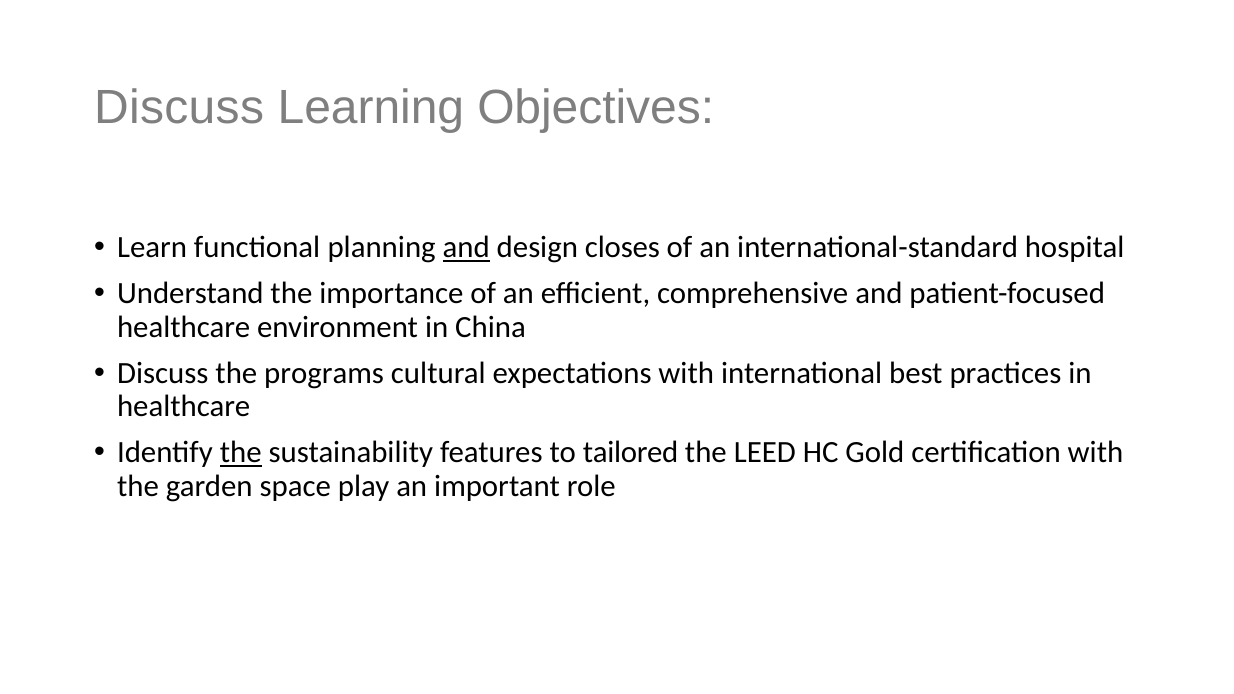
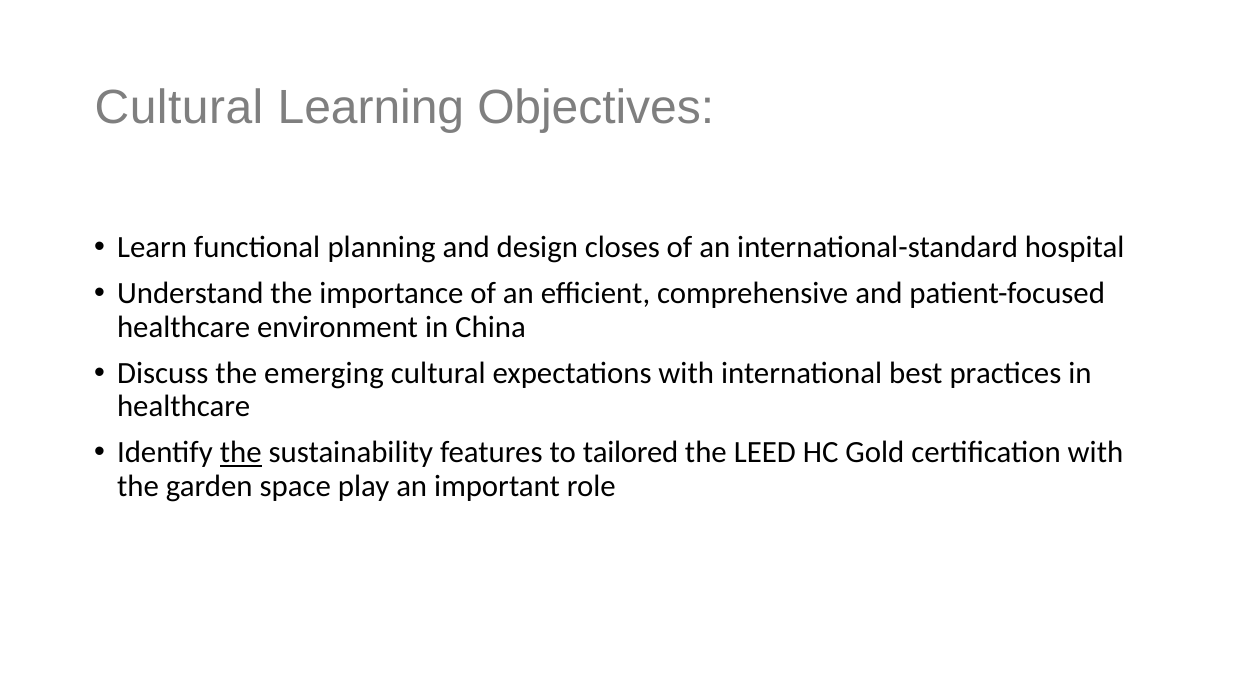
Discuss at (179, 107): Discuss -> Cultural
and at (466, 248) underline: present -> none
programs: programs -> emerging
